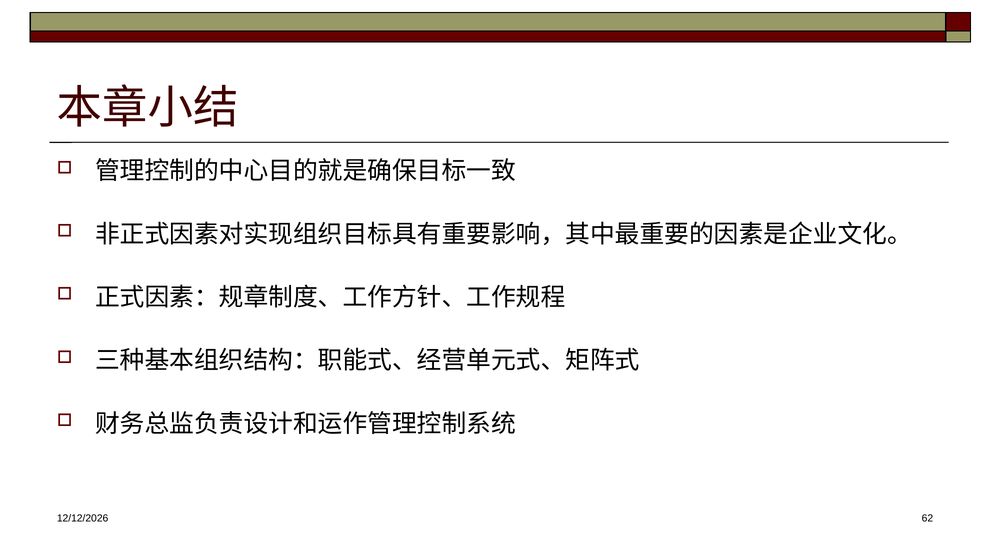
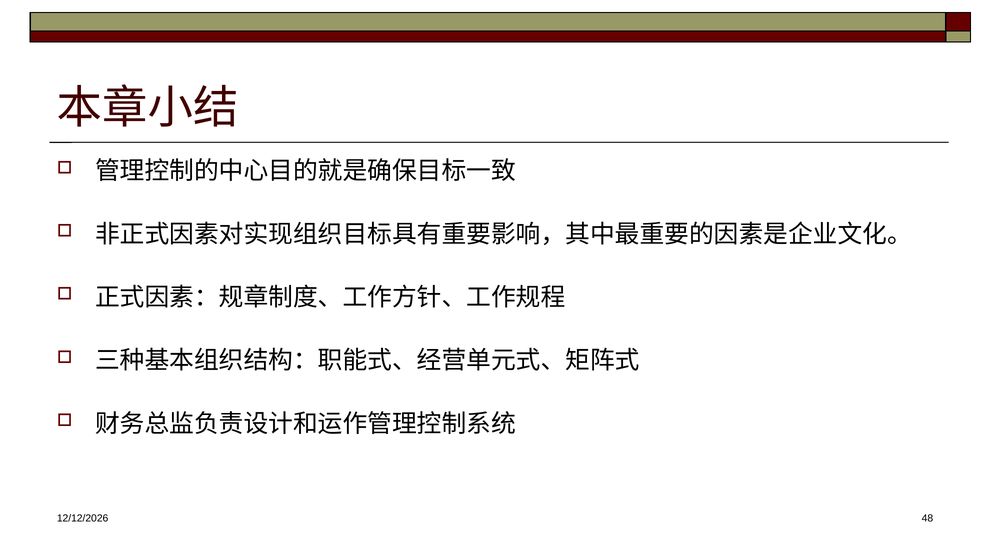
62: 62 -> 48
